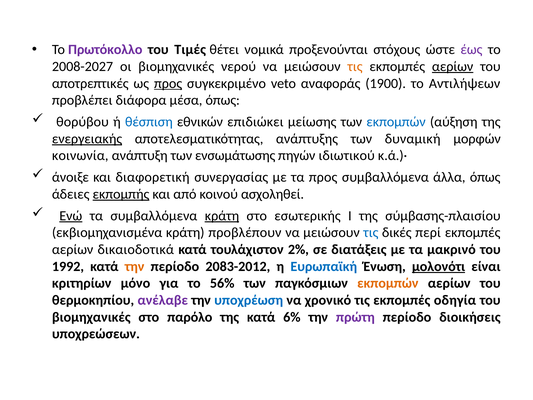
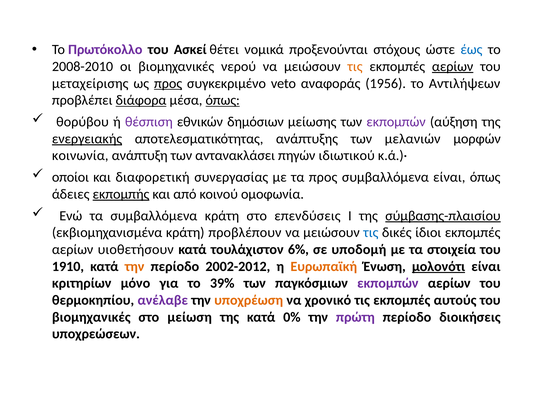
Τιμές: Τιμές -> Ασκεί
έως colour: purple -> blue
2008-2027: 2008-2027 -> 2008-2010
αποτρεπτικές: αποτρεπτικές -> μεταχείρισης
1900: 1900 -> 1956
διάφορα underline: none -> present
όπως at (223, 100) underline: none -> present
θέσπιση colour: blue -> purple
επιδιώκει: επιδιώκει -> δημόσιων
εκπομπών at (396, 122) colour: blue -> purple
δυναμική: δυναμική -> μελανιών
ενσωμάτωσης: ενσωμάτωσης -> αντανακλάσει
άνοιξε: άνοιξε -> οποίοι
συμβαλλόμενα άλλα: άλλα -> είναι
ασχοληθεί: ασχοληθεί -> ομοφωνία
Ενώ underline: present -> none
κράτη at (222, 216) underline: present -> none
εσωτερικής: εσωτερικής -> επενδύσεις
σύμβασης-πλαισίου underline: none -> present
περί: περί -> ίδιοι
δικαιοδοτικά: δικαιοδοτικά -> υιοθετήσουν
2%: 2% -> 6%
διατάξεις: διατάξεις -> υποδομή
μακρινό: μακρινό -> στοιχεία
1992: 1992 -> 1910
2083-2012: 2083-2012 -> 2002-2012
Ευρωπαϊκή colour: blue -> orange
56%: 56% -> 39%
εκπομπών at (388, 283) colour: orange -> purple
υποχρέωση colour: blue -> orange
οδηγία: οδηγία -> αυτούς
παρόλο: παρόλο -> μείωση
6%: 6% -> 0%
